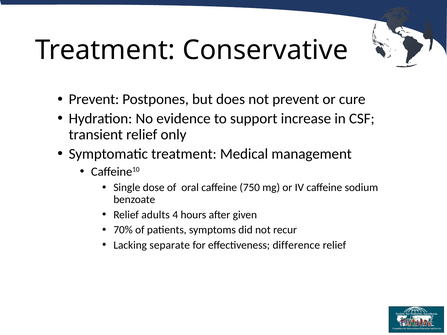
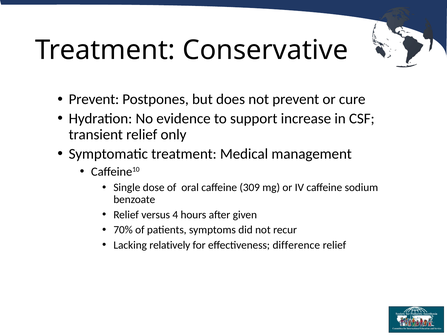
750: 750 -> 309
adults: adults -> versus
separate: separate -> relatively
